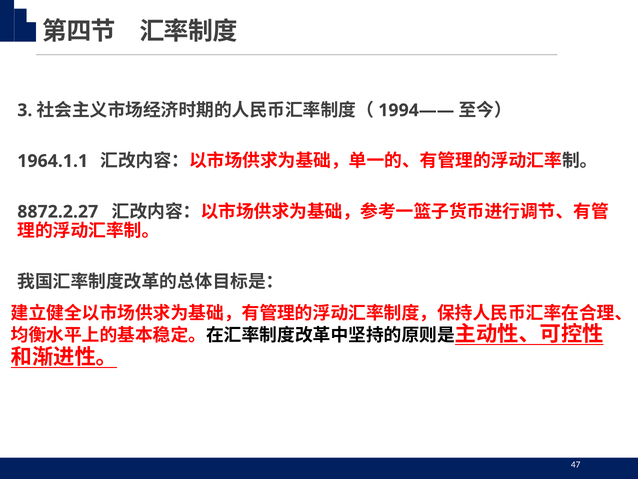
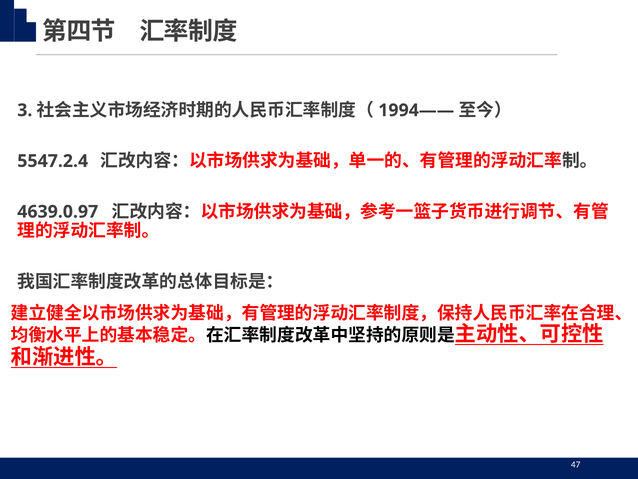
1964.1.1: 1964.1.1 -> 5547.2.4
8872.2.27: 8872.2.27 -> 4639.0.97
